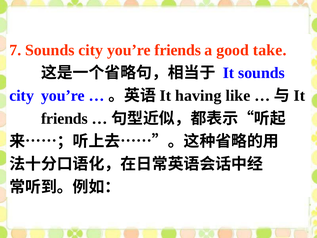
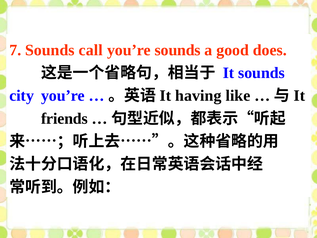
7 Sounds city: city -> call
you’re friends: friends -> sounds
take: take -> does
